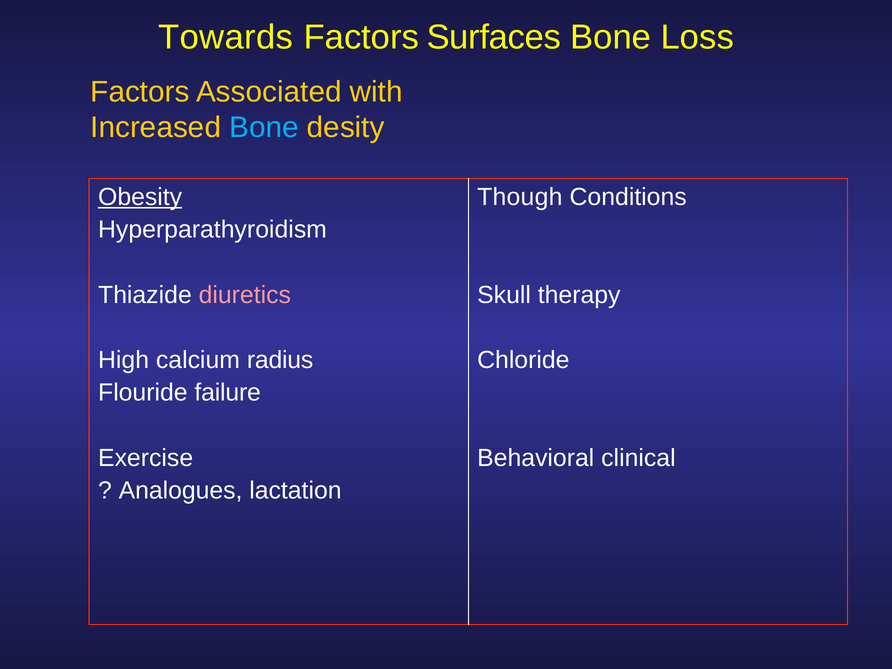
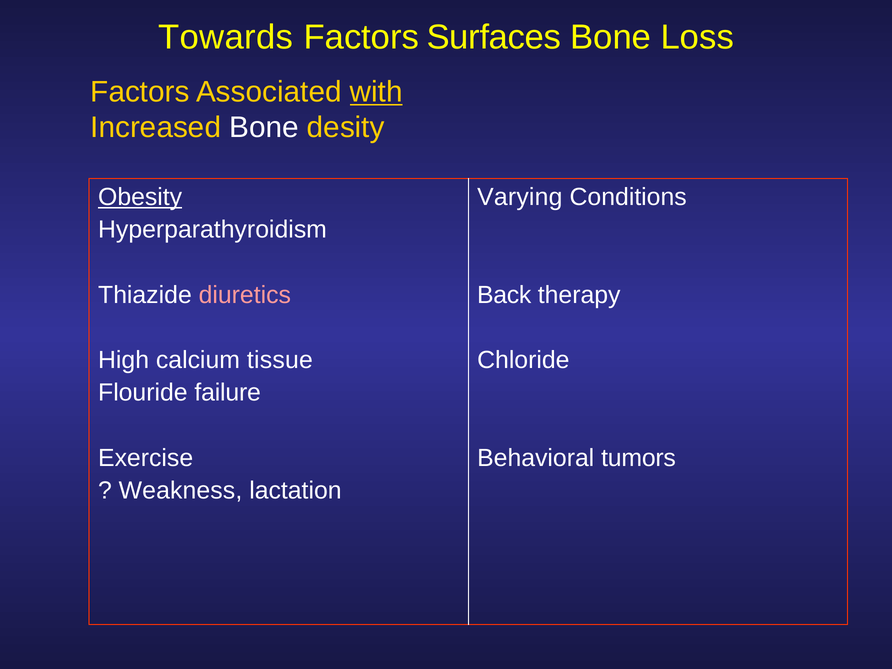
with underline: none -> present
Bone at (264, 128) colour: light blue -> white
Though: Though -> Varying
Skull: Skull -> Back
radius: radius -> tissue
clinical: clinical -> tumors
Analogues: Analogues -> Weakness
